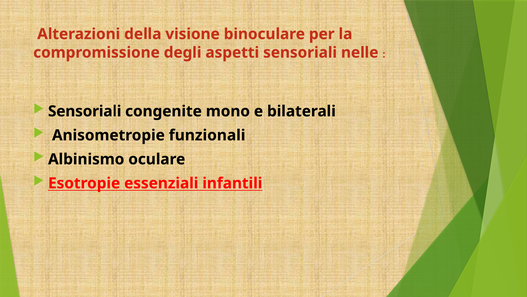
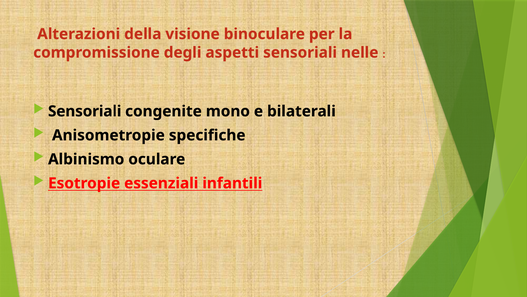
funzionali: funzionali -> specifiche
